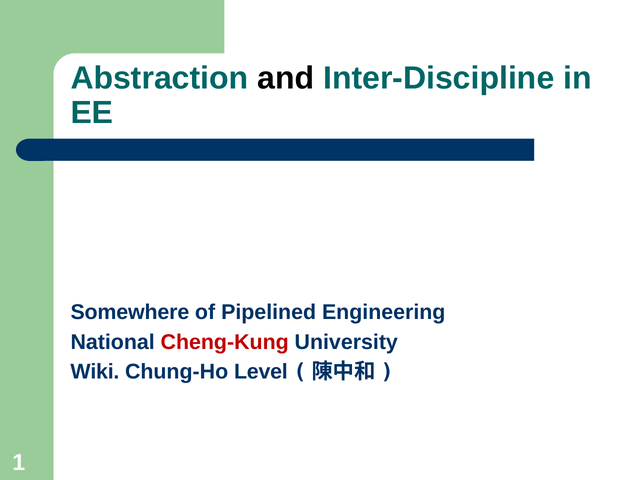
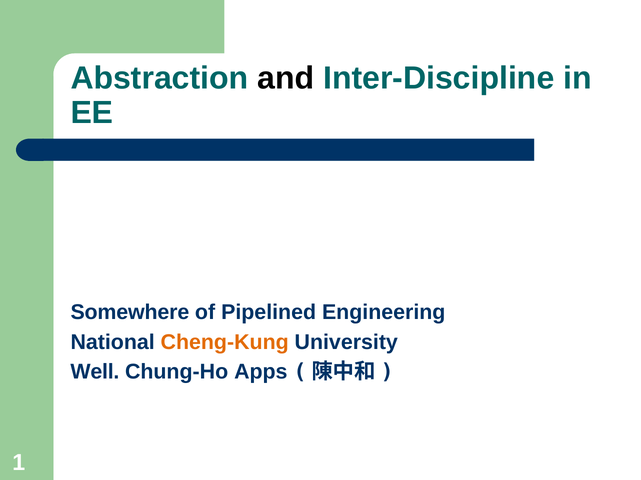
Cheng-Kung colour: red -> orange
Wiki: Wiki -> Well
Level: Level -> Apps
